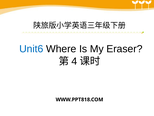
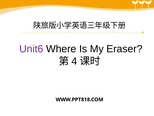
Unit6 colour: blue -> purple
